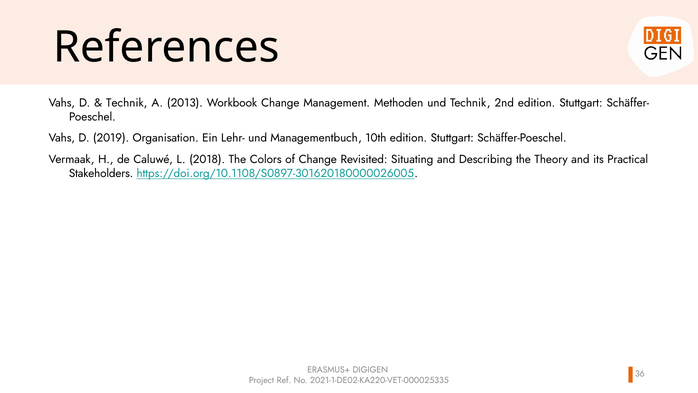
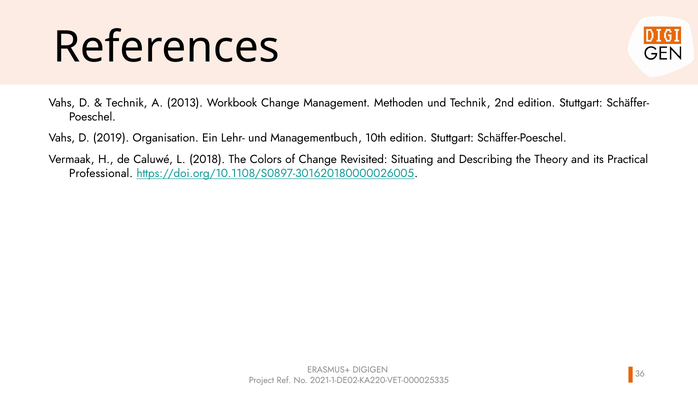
Stakeholders: Stakeholders -> Professional
